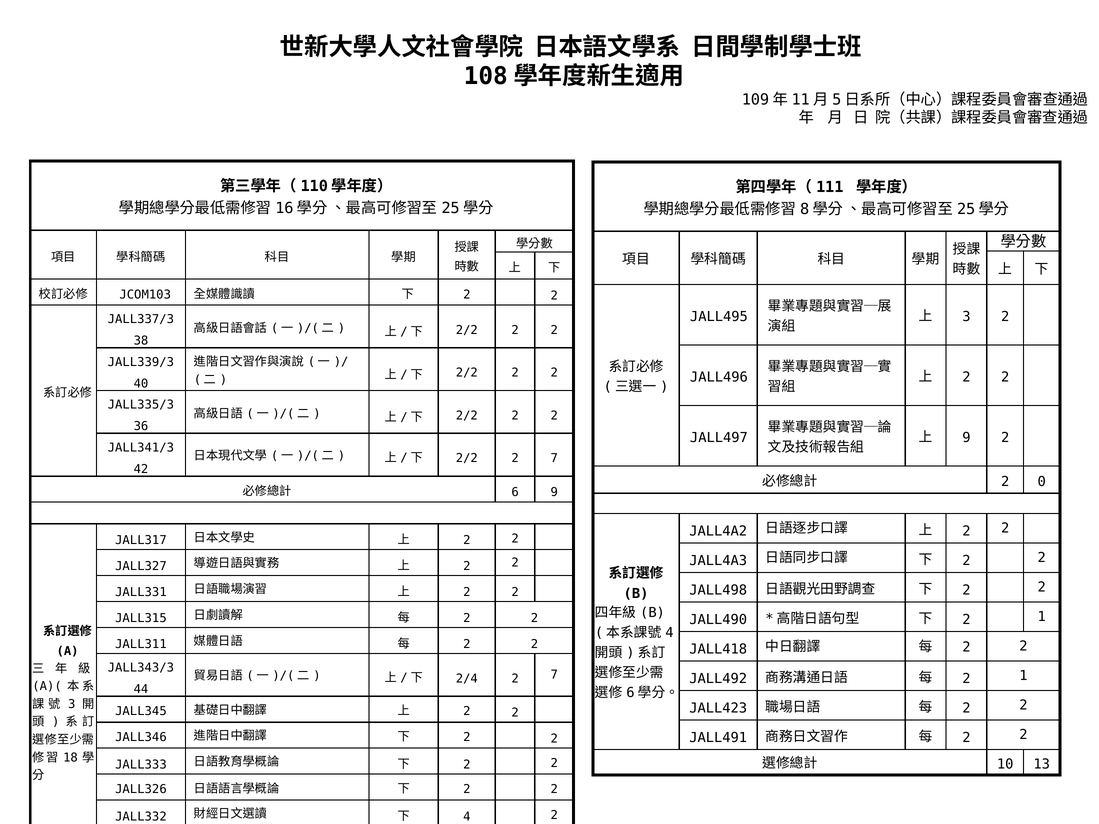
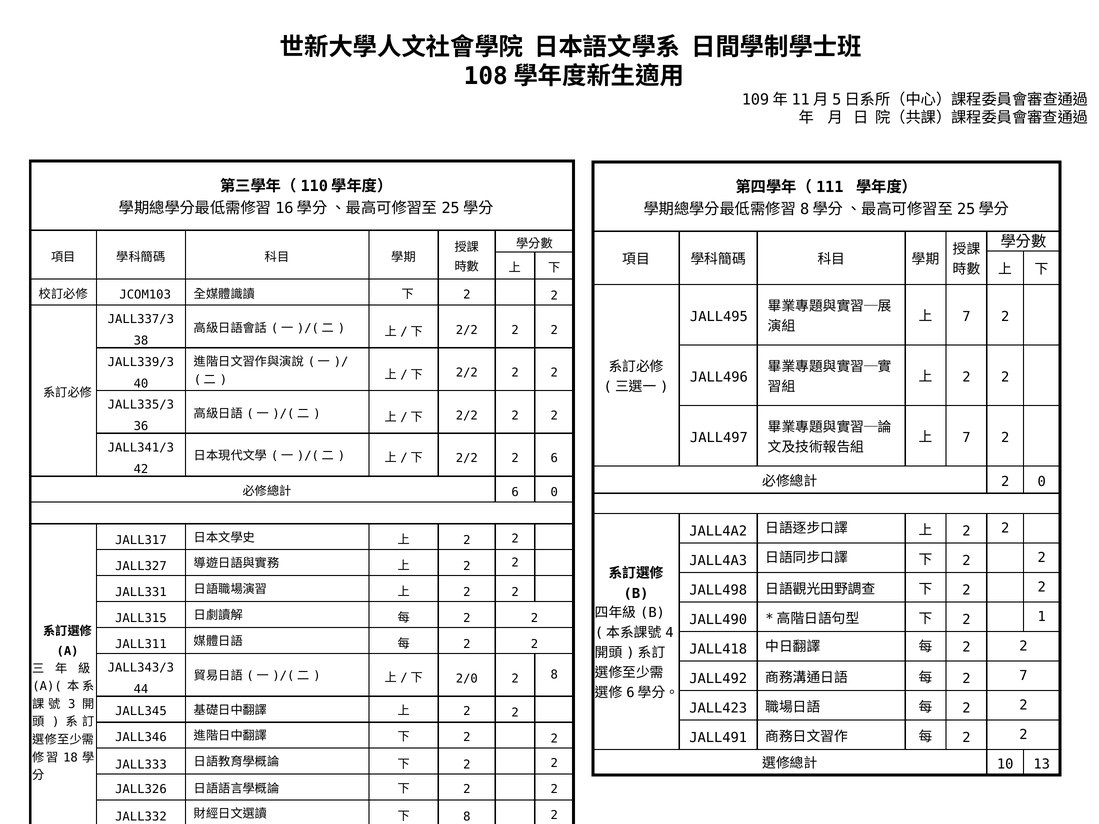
3 at (967, 317): 3 -> 7
9 at (967, 438): 9 -> 7
2/2 2 7: 7 -> 6
6 9: 9 -> 0
2/4: 2/4 -> 2/0
7 at (554, 675): 7 -> 8
1 at (1023, 676): 1 -> 7
4 at (467, 817): 4 -> 8
